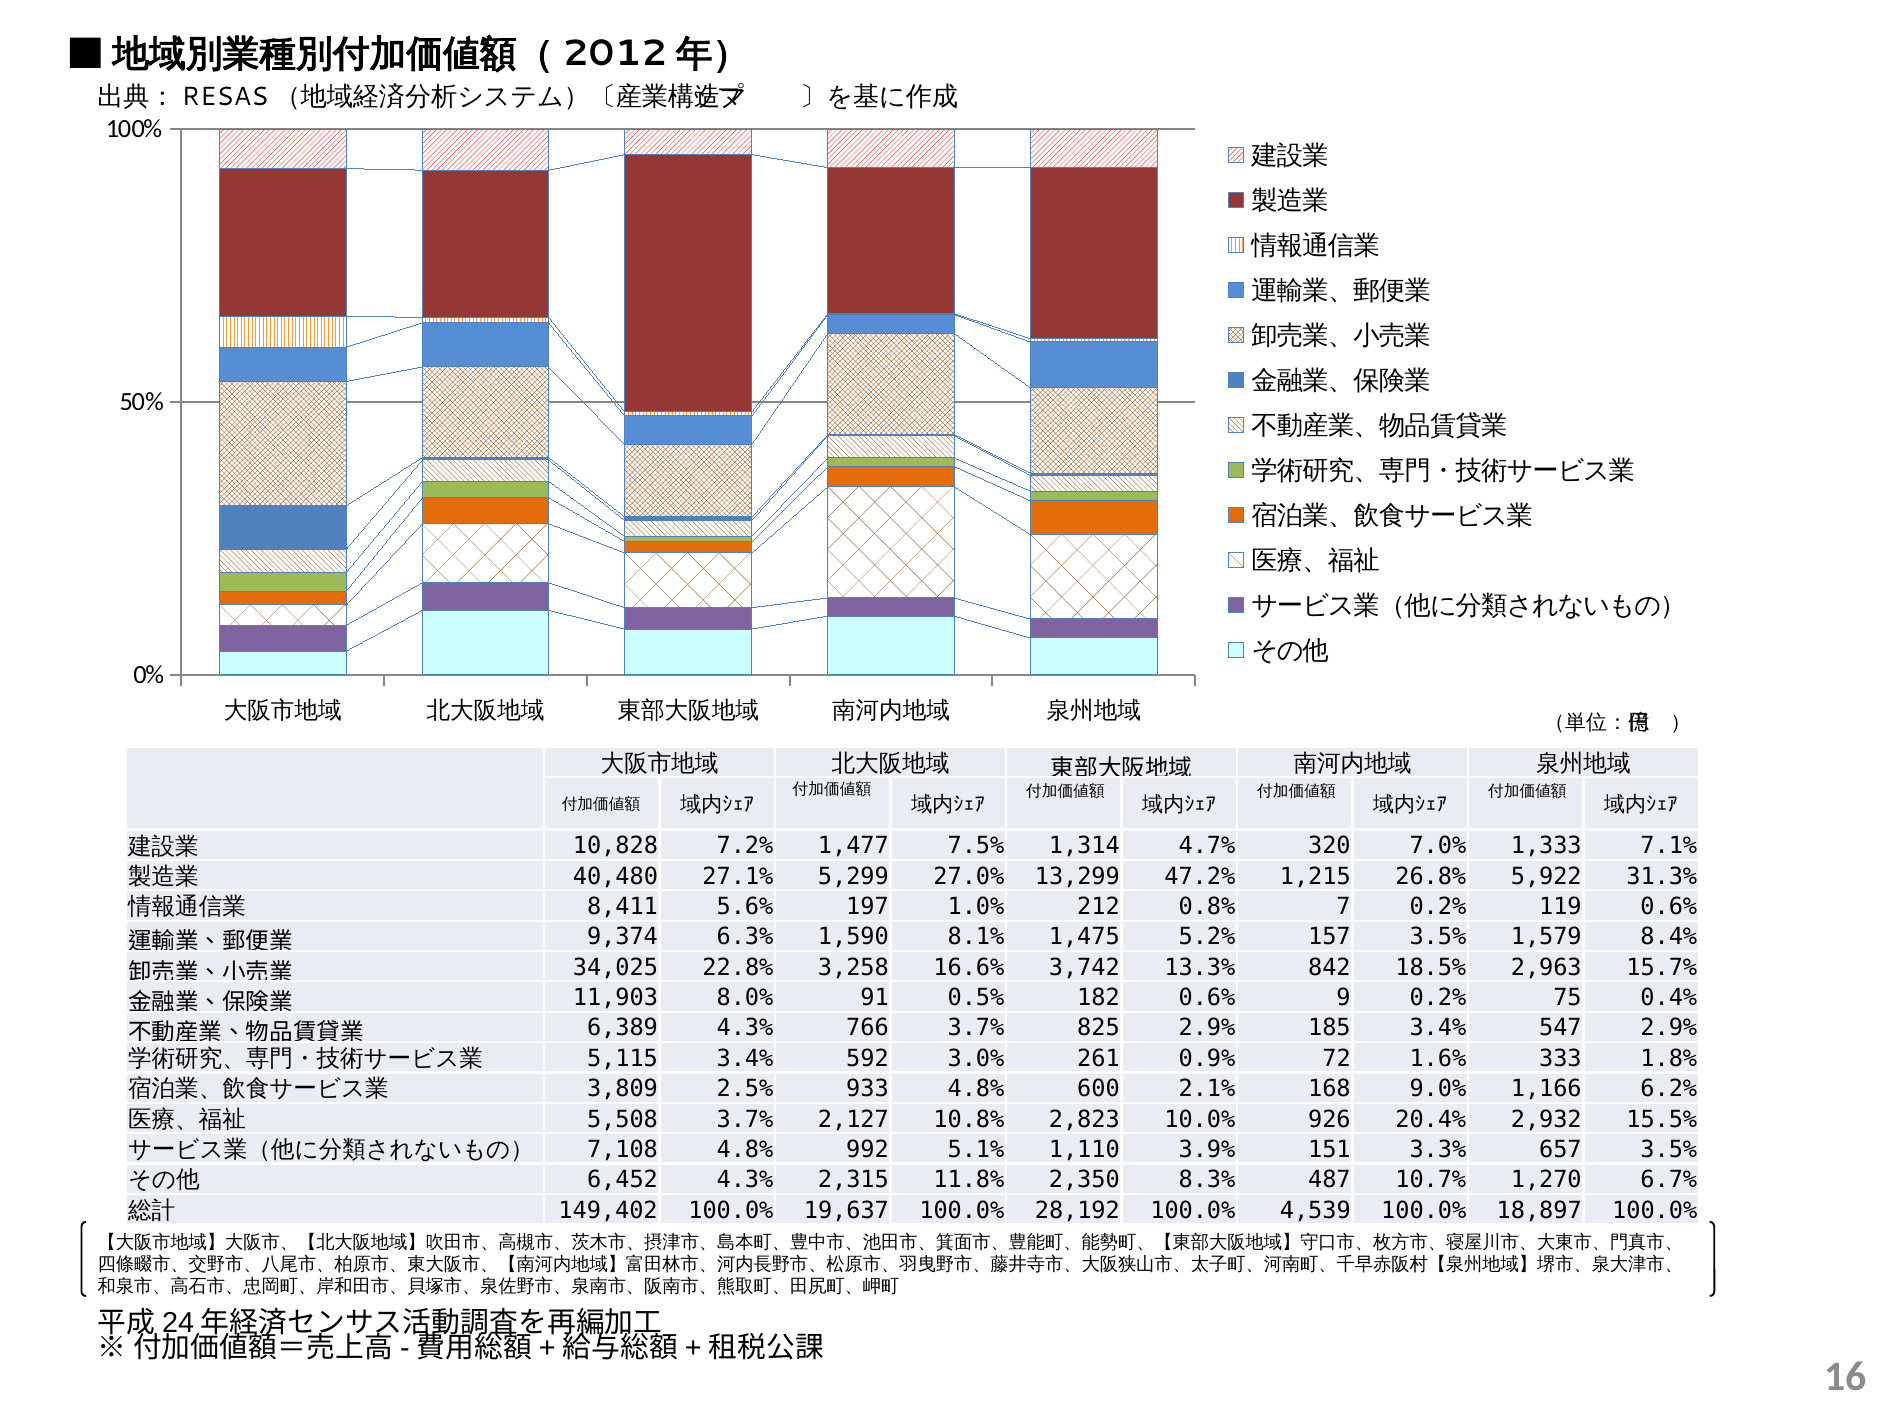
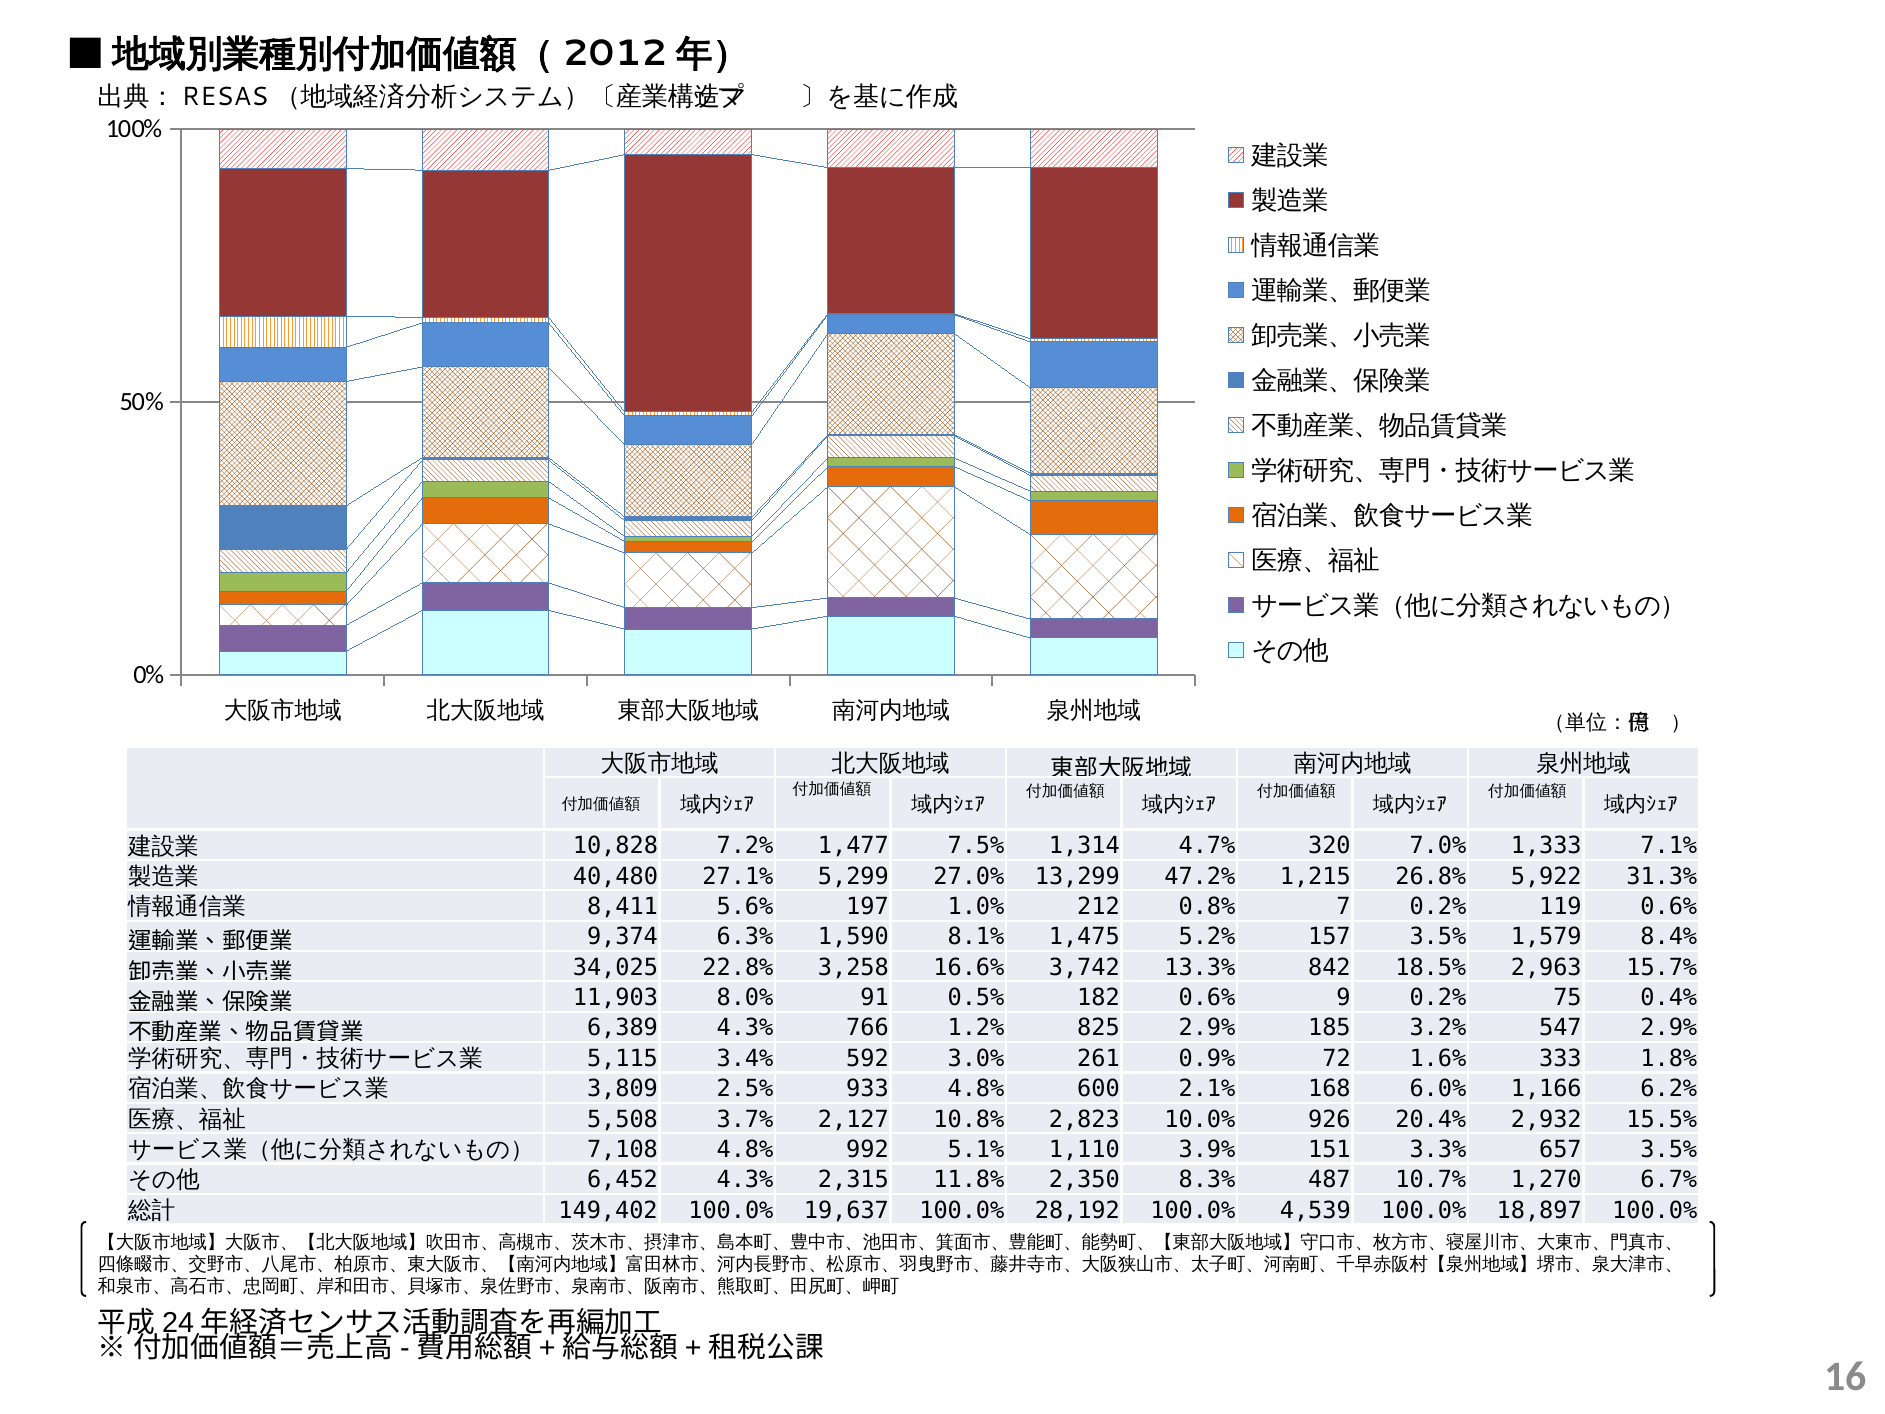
766 3.7%: 3.7% -> 1.2%
185 3.4%: 3.4% -> 3.2%
9.0%: 9.0% -> 6.0%
